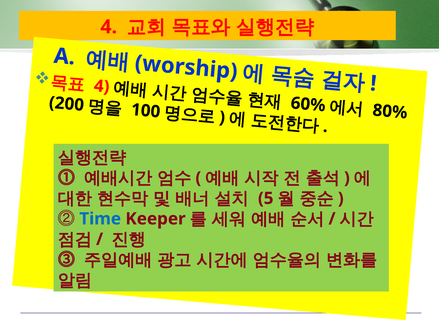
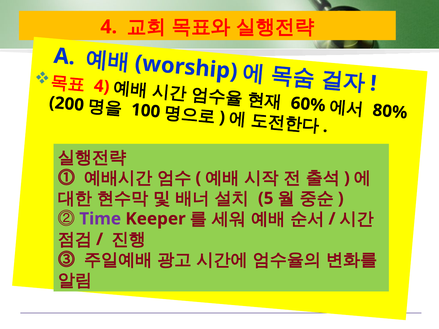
Time colour: blue -> purple
